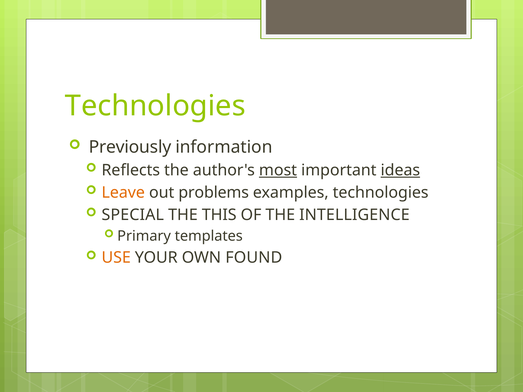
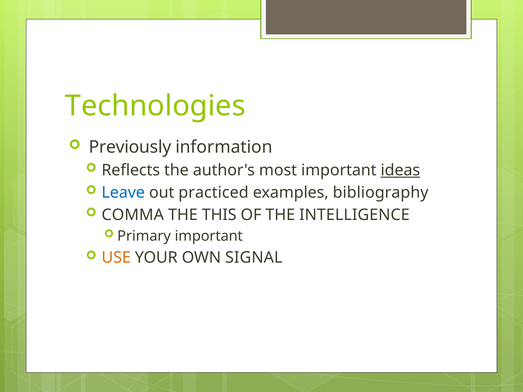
most underline: present -> none
Leave colour: orange -> blue
problems: problems -> practiced
examples technologies: technologies -> bibliography
SPECIAL: SPECIAL -> COMMA
Primary templates: templates -> important
FOUND: FOUND -> SIGNAL
